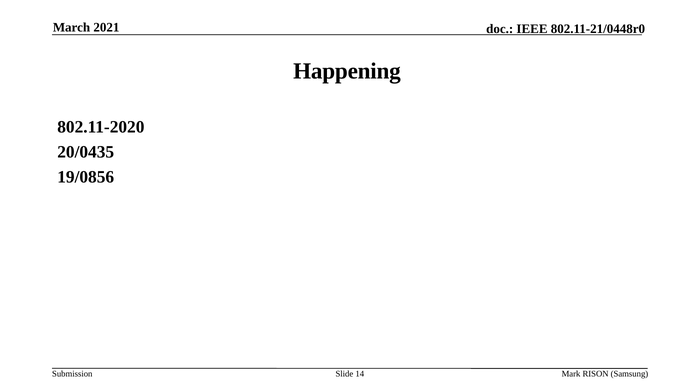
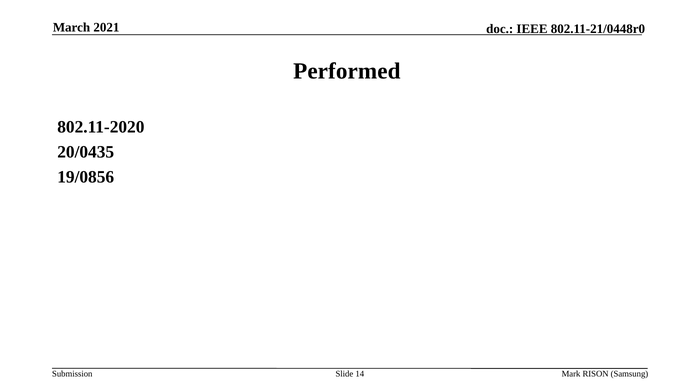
Happening: Happening -> Performed
